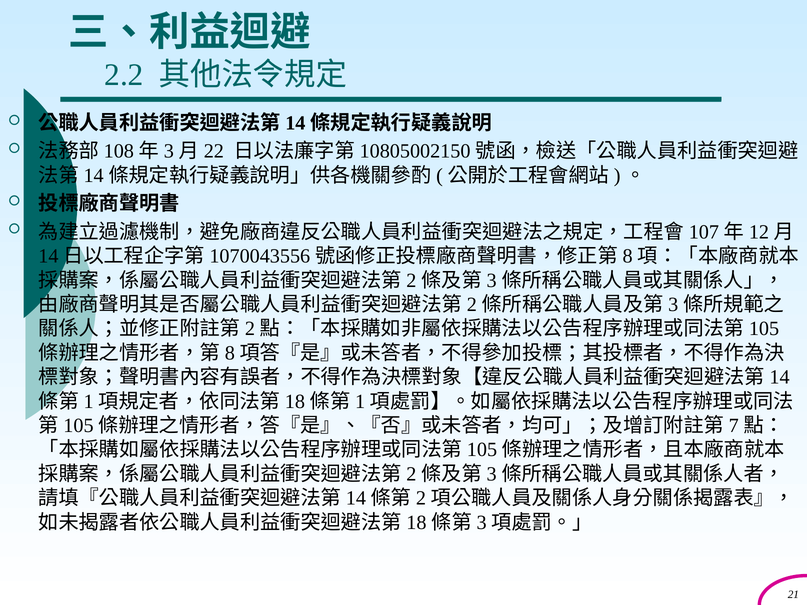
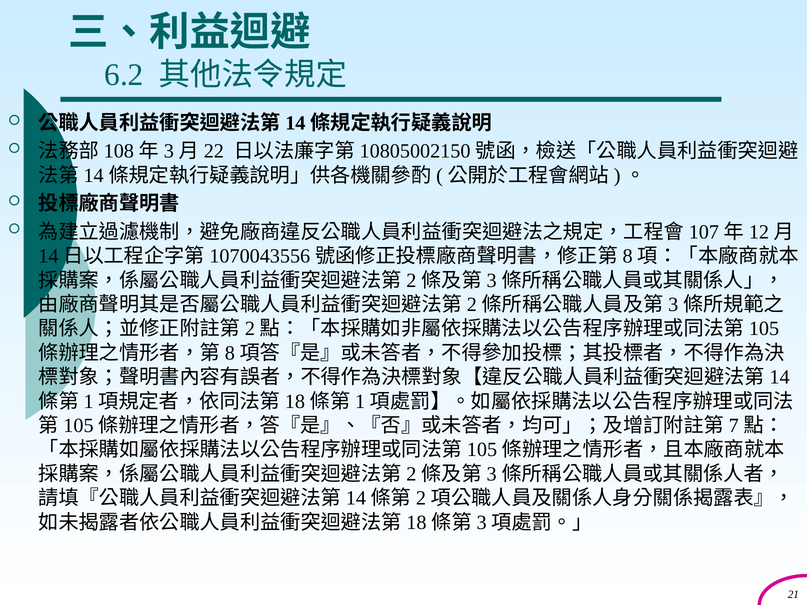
2.2: 2.2 -> 6.2
